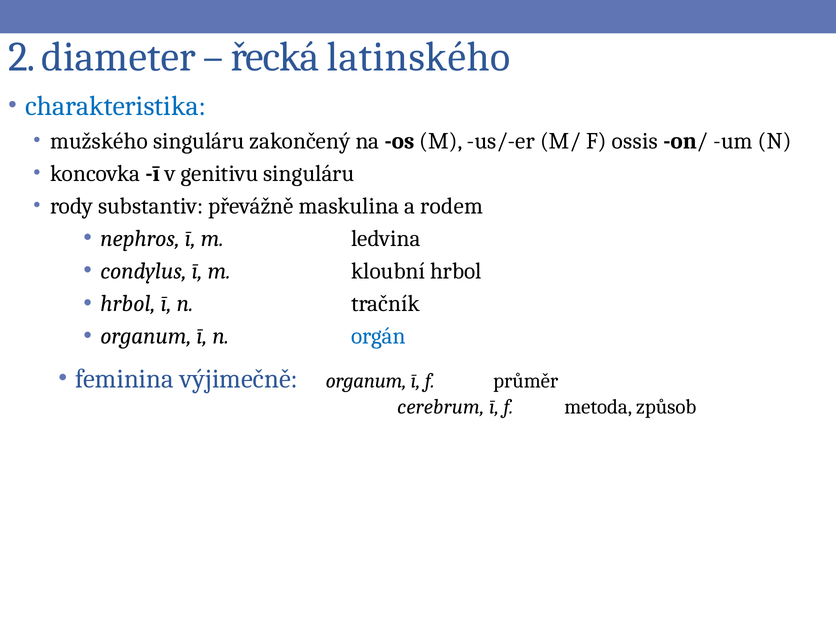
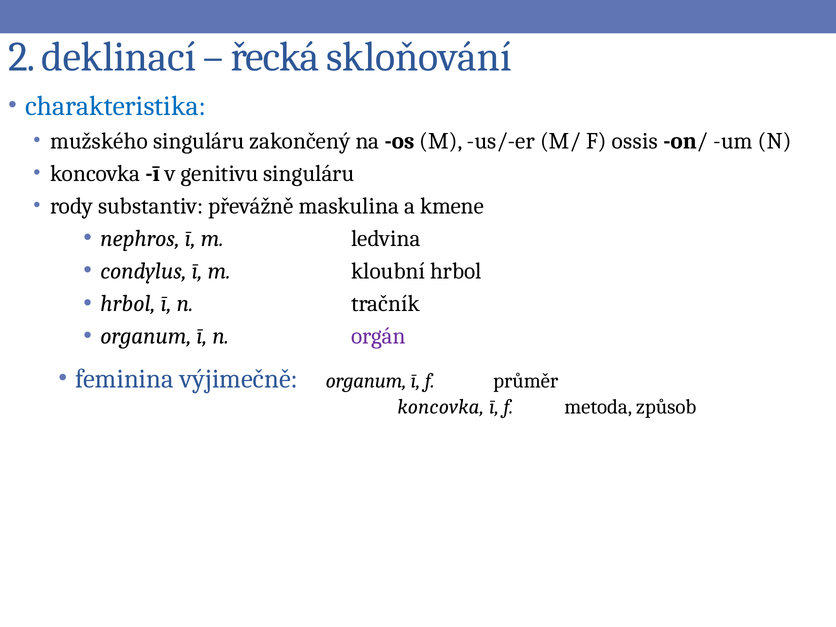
diameter: diameter -> deklinací
latinského: latinského -> skloňování
rodem: rodem -> kmene
orgán colour: blue -> purple
cerebrum at (441, 407): cerebrum -> koncovka
